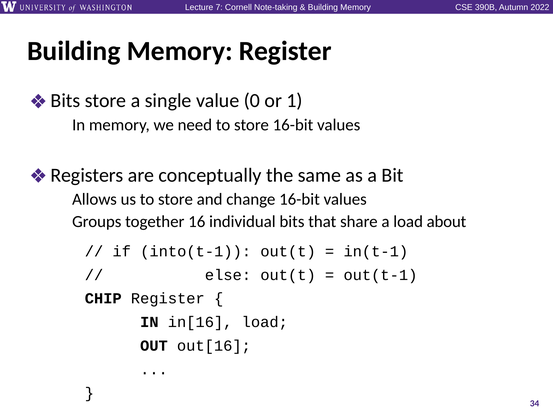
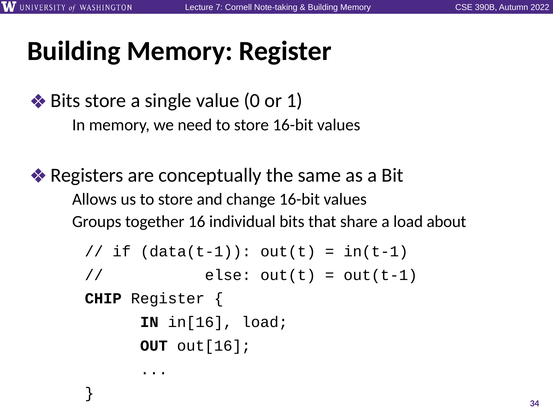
into(t-1: into(t-1 -> data(t-1
